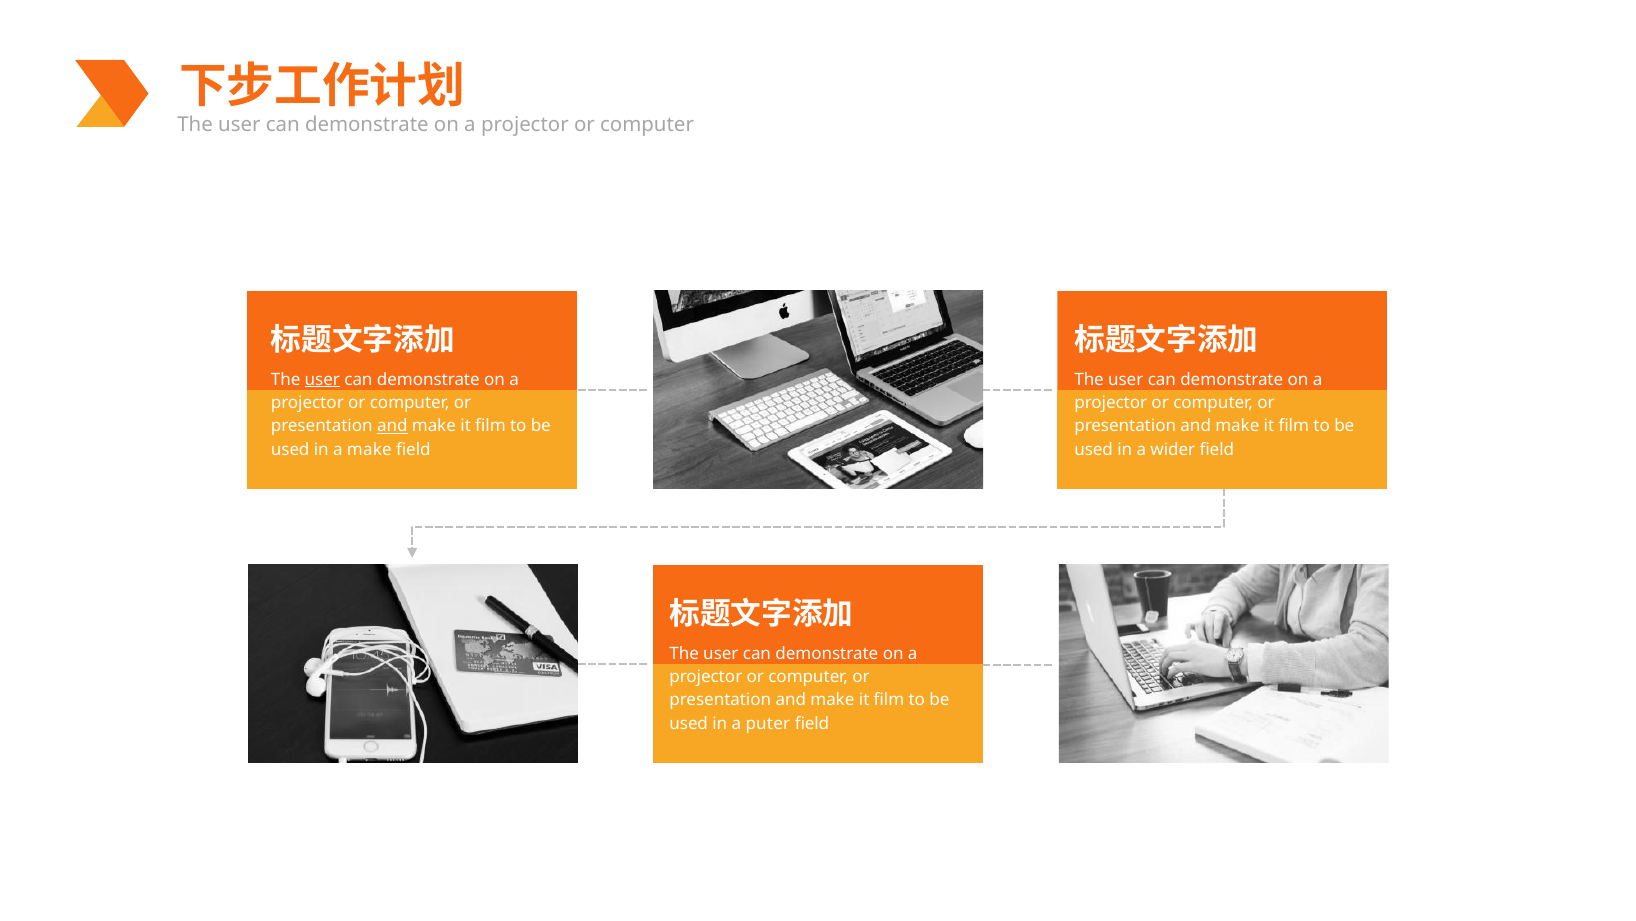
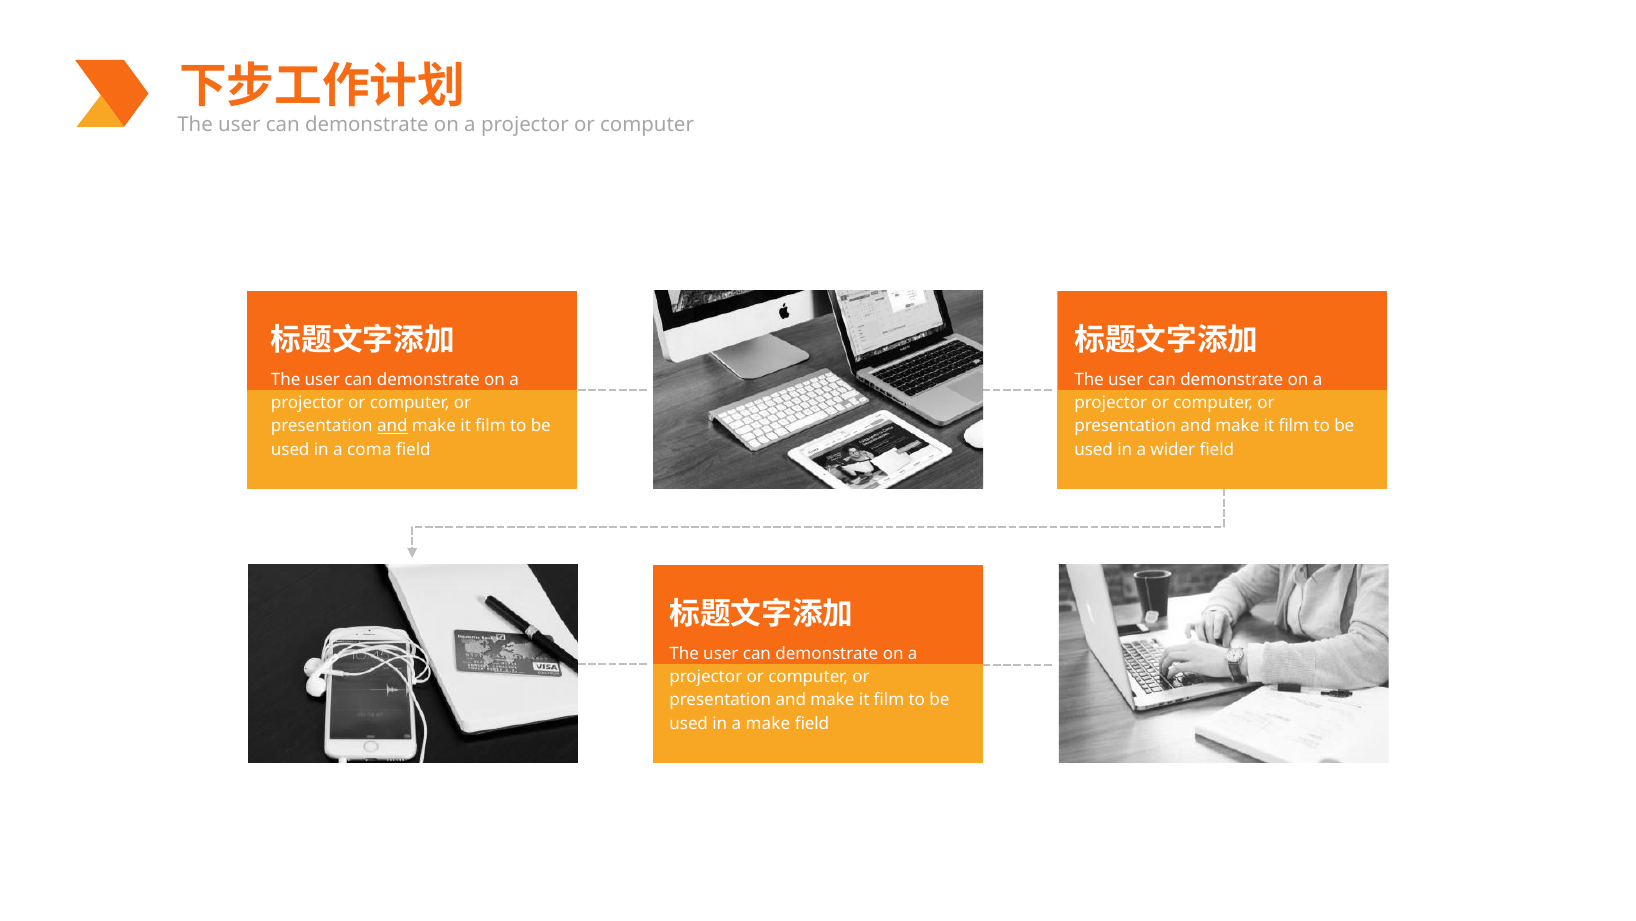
user at (322, 379) underline: present -> none
a make: make -> coma
a puter: puter -> make
